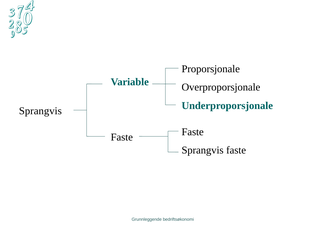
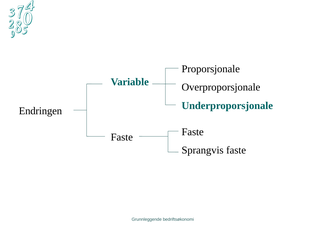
Sprangvis at (40, 111): Sprangvis -> Endringen
